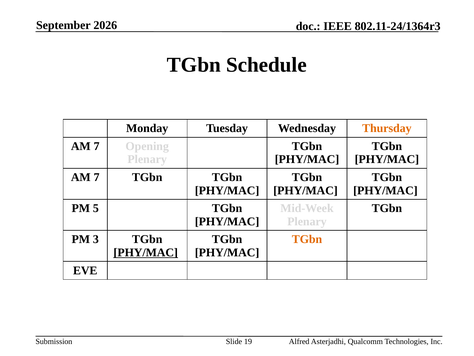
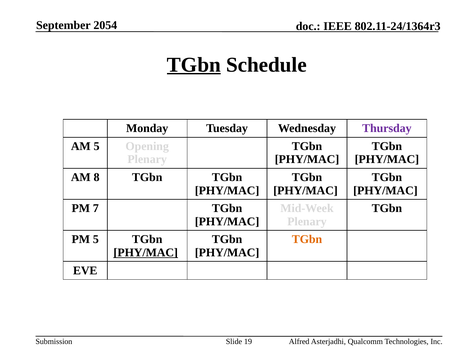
2026: 2026 -> 2054
TGbn at (194, 65) underline: none -> present
Thursday colour: orange -> purple
7 at (97, 146): 7 -> 5
7 at (97, 177): 7 -> 8
5: 5 -> 7
PM 3: 3 -> 5
